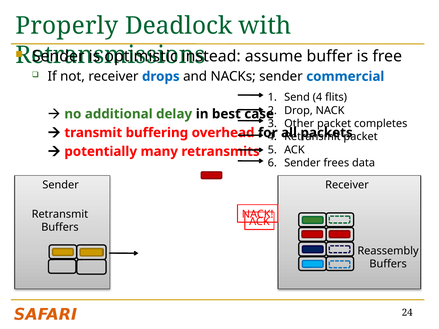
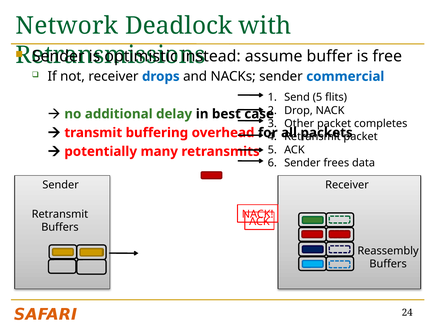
Properly: Properly -> Network
Send 4: 4 -> 5
